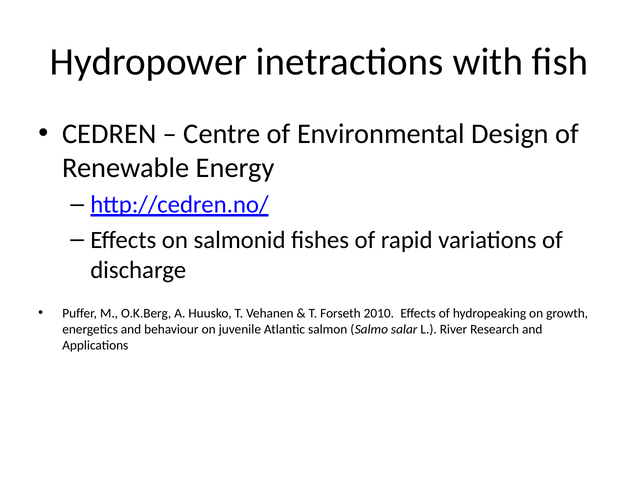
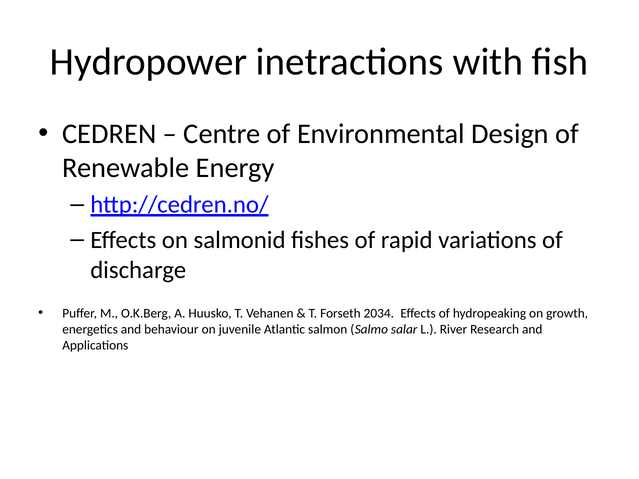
2010: 2010 -> 2034
